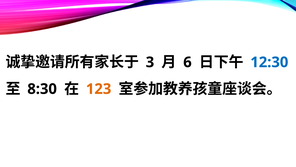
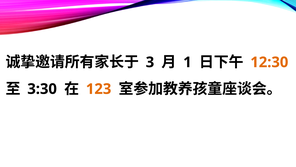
6: 6 -> 1
12:30 colour: blue -> orange
8:30: 8:30 -> 3:30
